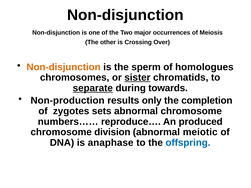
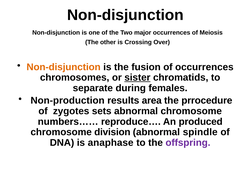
sperm: sperm -> fusion
of homologues: homologues -> occurrences
separate underline: present -> none
towards: towards -> females
only: only -> area
completion: completion -> prrocedure
meiotic: meiotic -> spindle
offspring colour: blue -> purple
